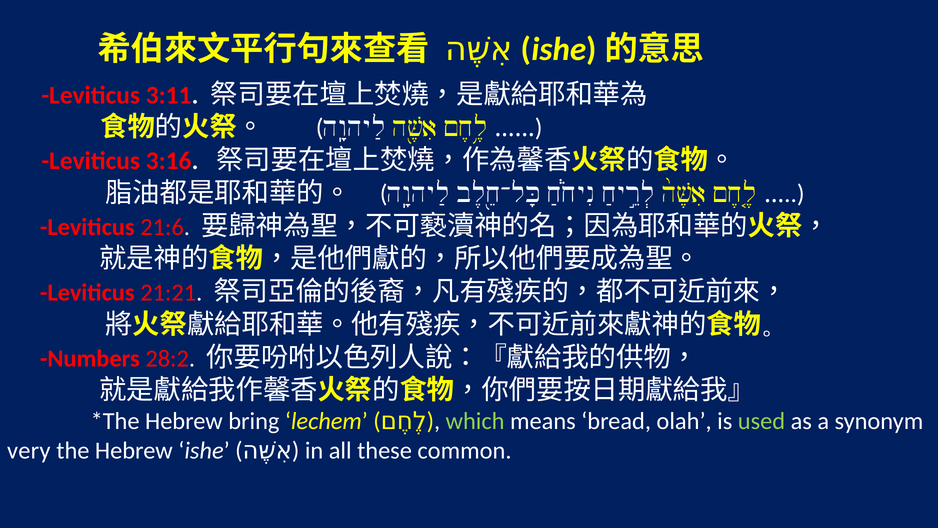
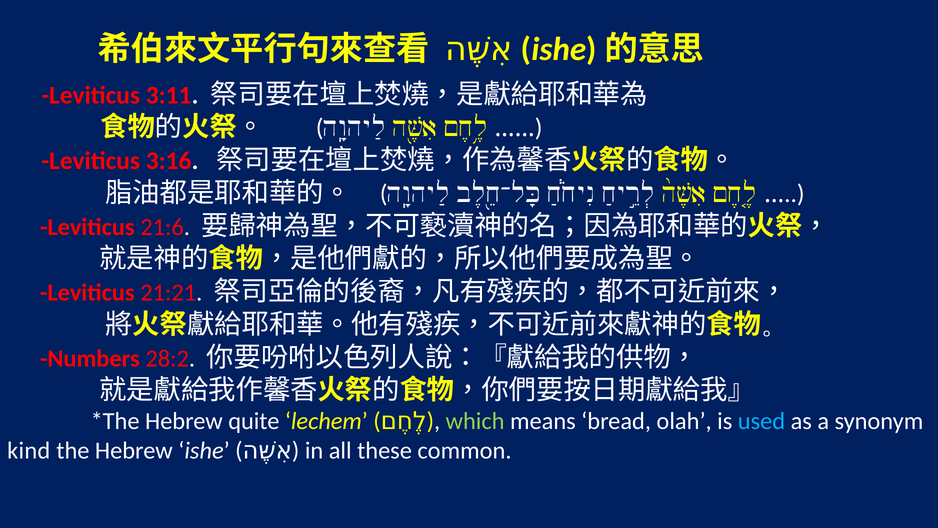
bring: bring -> quite
used colour: light green -> light blue
very: very -> kind
